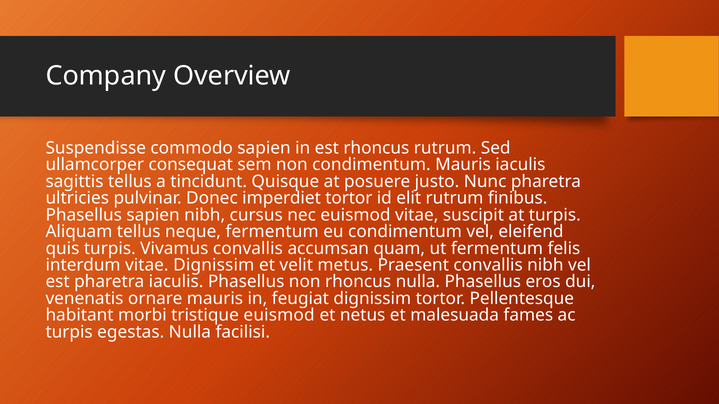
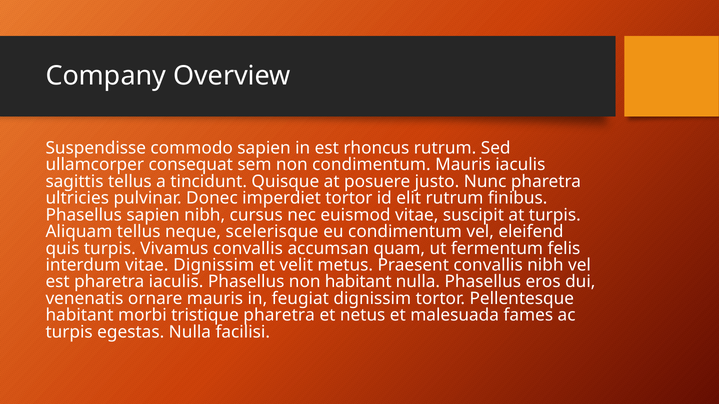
neque fermentum: fermentum -> scelerisque
non rhoncus: rhoncus -> habitant
tristique euismod: euismod -> pharetra
